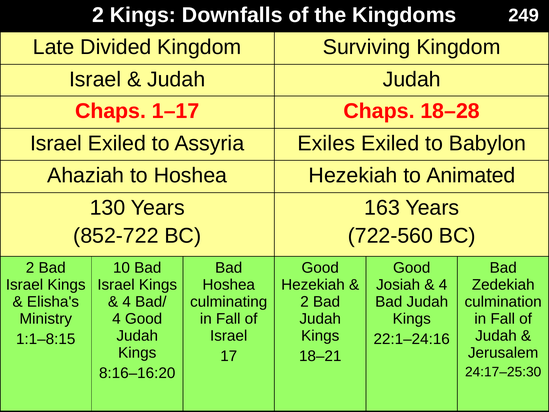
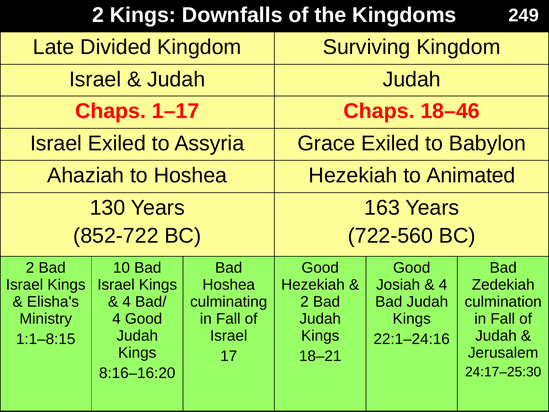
18–28: 18–28 -> 18–46
Exiles: Exiles -> Grace
